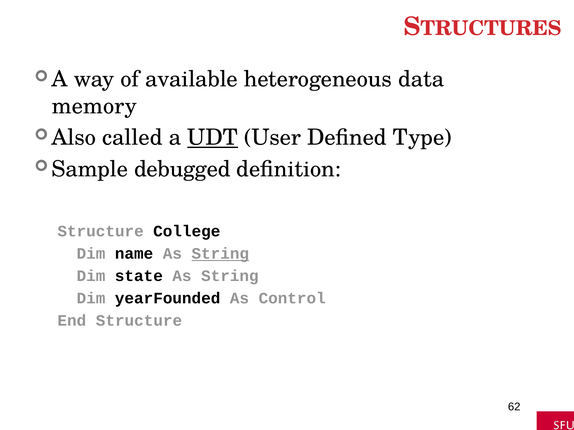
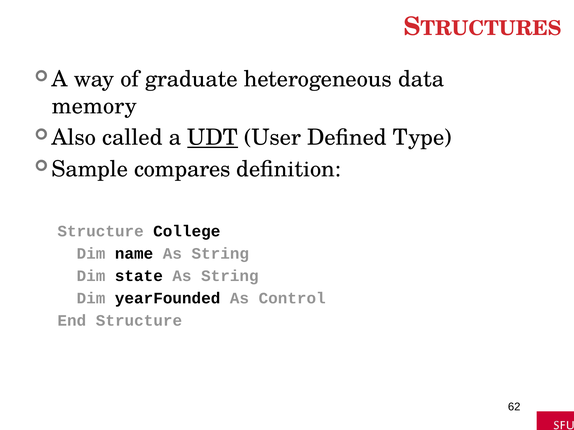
available: available -> graduate
debugged: debugged -> compares
String at (220, 254) underline: present -> none
